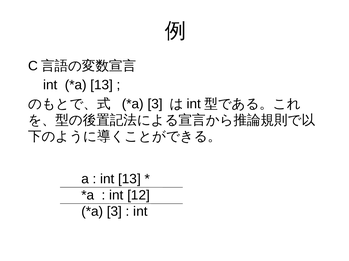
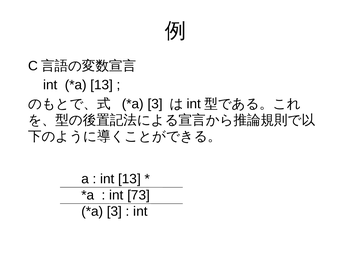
12: 12 -> 73
